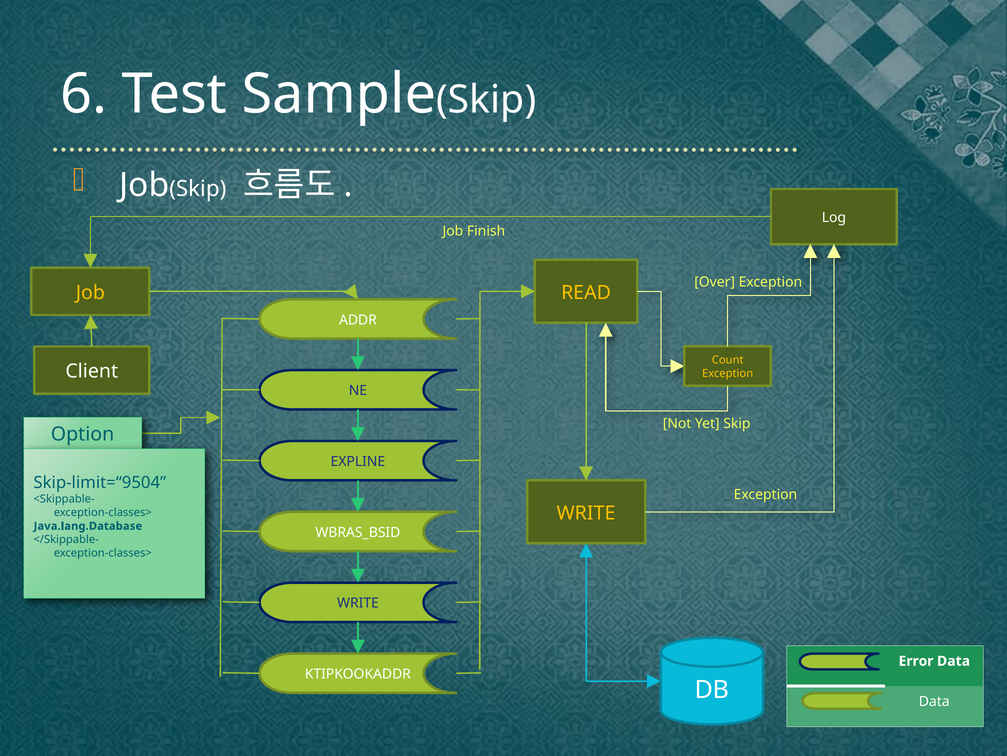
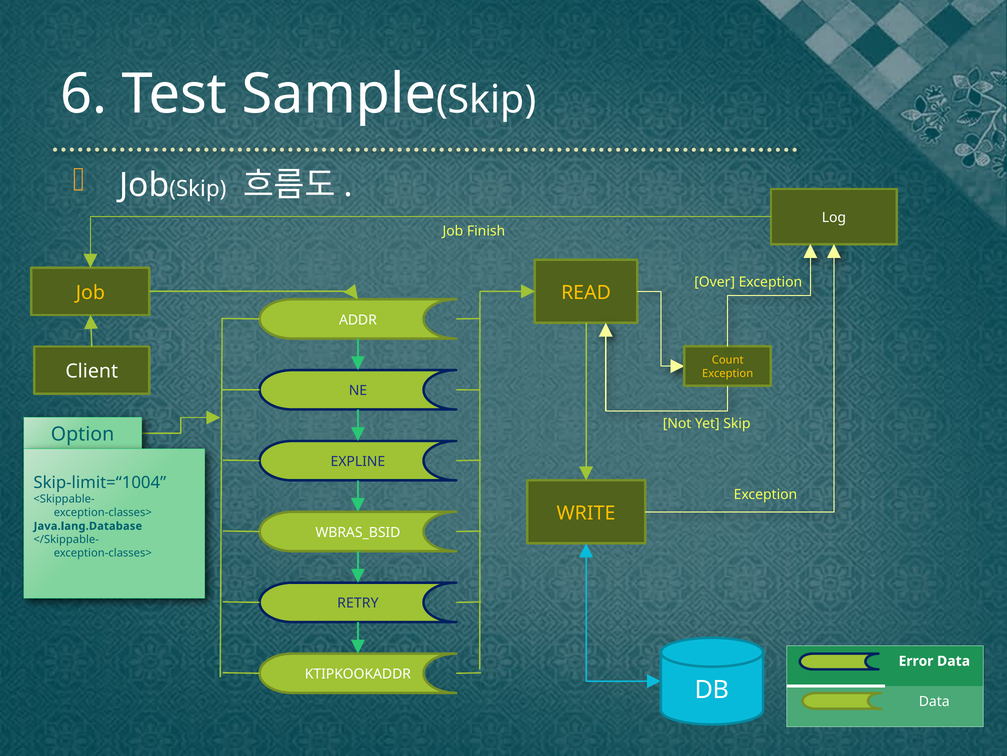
Skip-limit=“9504: Skip-limit=“9504 -> Skip-limit=“1004
WRITE at (358, 603): WRITE -> RETRY
